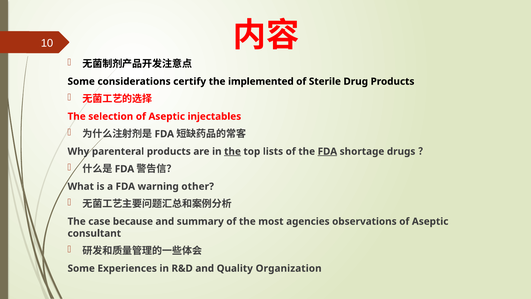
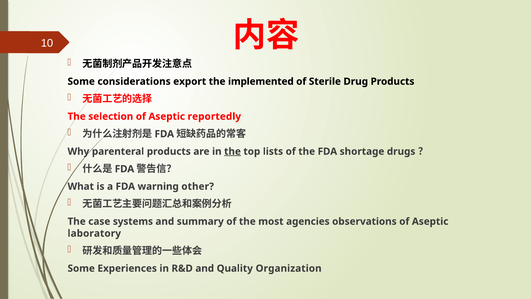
certify: certify -> export
injectables: injectables -> reportedly
FDA at (327, 151) underline: present -> none
because: because -> systems
consultant: consultant -> laboratory
